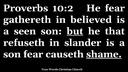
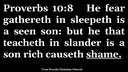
10:2: 10:2 -> 10:8
believed: believed -> sleepeth
but underline: present -> none
refuseth: refuseth -> teacheth
son fear: fear -> rich
